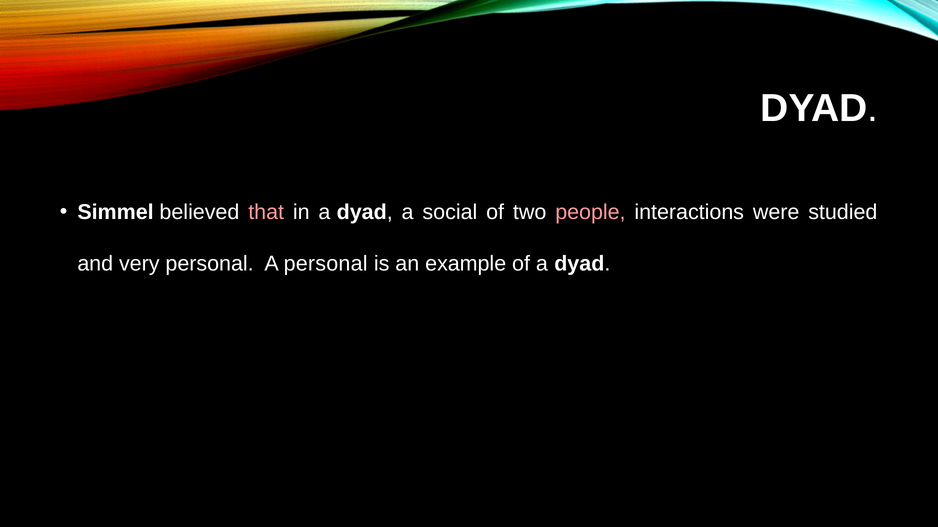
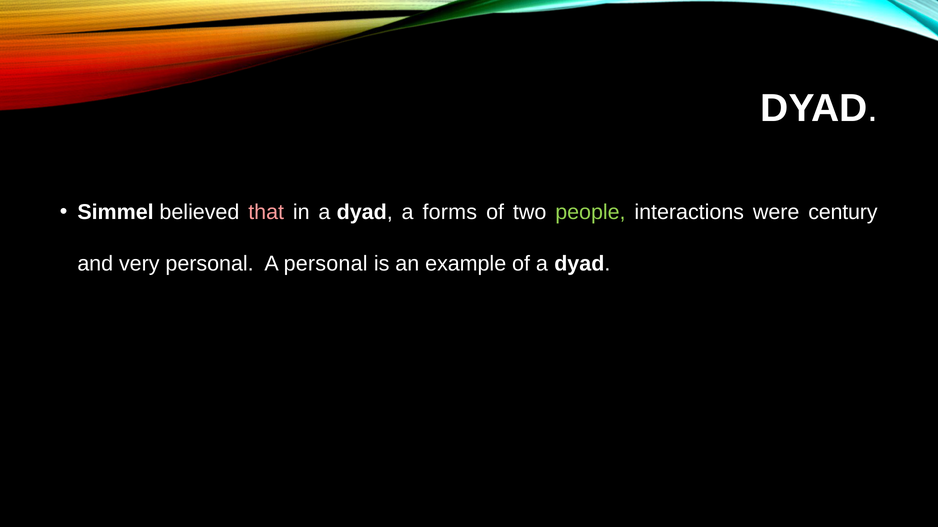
social: social -> forms
people colour: pink -> light green
studied: studied -> century
